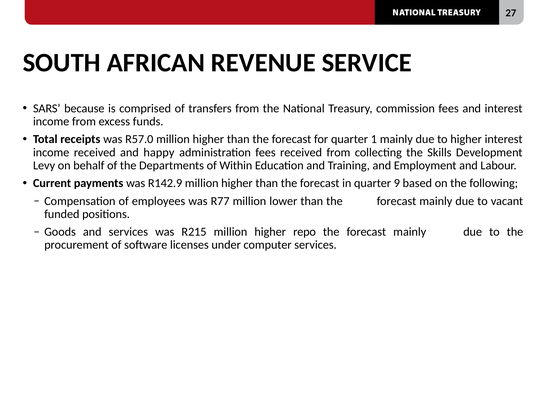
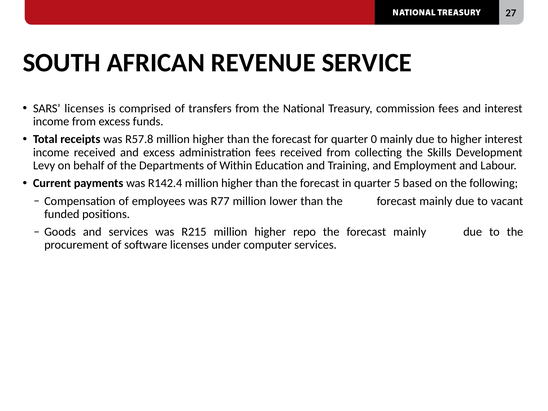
SARS because: because -> licenses
R57.0: R57.0 -> R57.8
1: 1 -> 0
and happy: happy -> excess
R142.9: R142.9 -> R142.4
9: 9 -> 5
